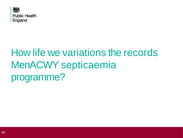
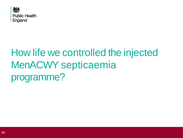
variations: variations -> controlled
records: records -> injected
